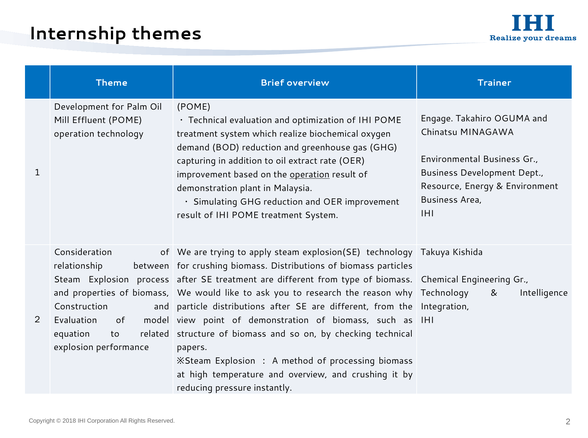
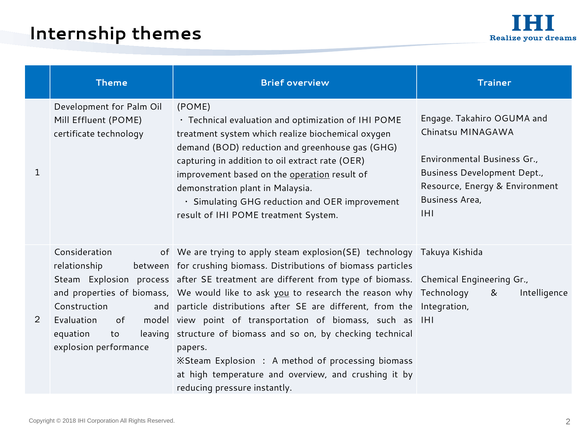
operation at (74, 134): operation -> certificate
you underline: none -> present
point of demonstration: demonstration -> transportation
related: related -> leaving
